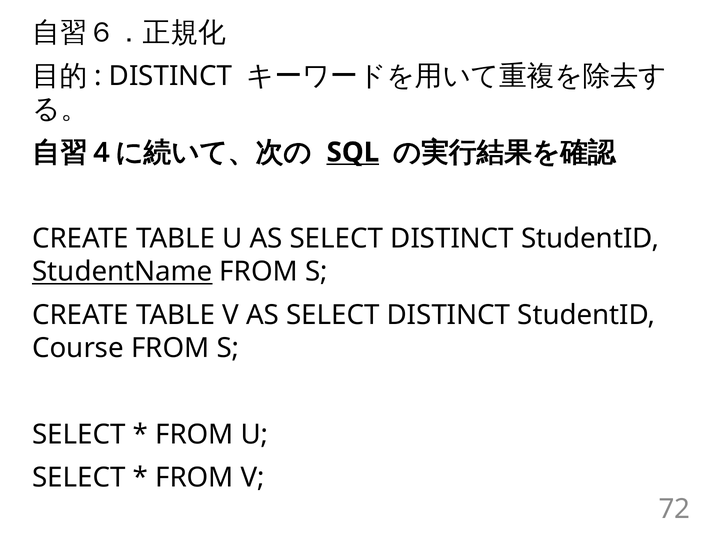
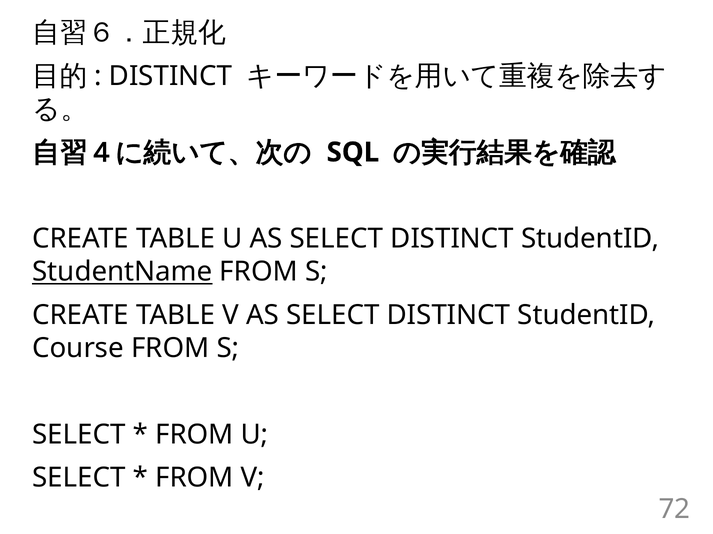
SQL underline: present -> none
